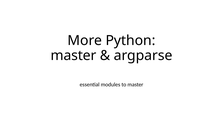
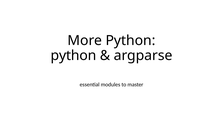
master at (73, 56): master -> python
